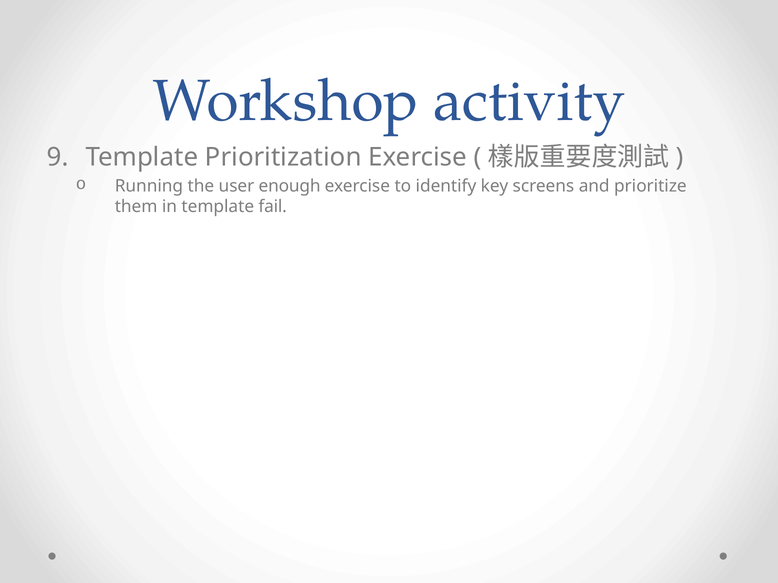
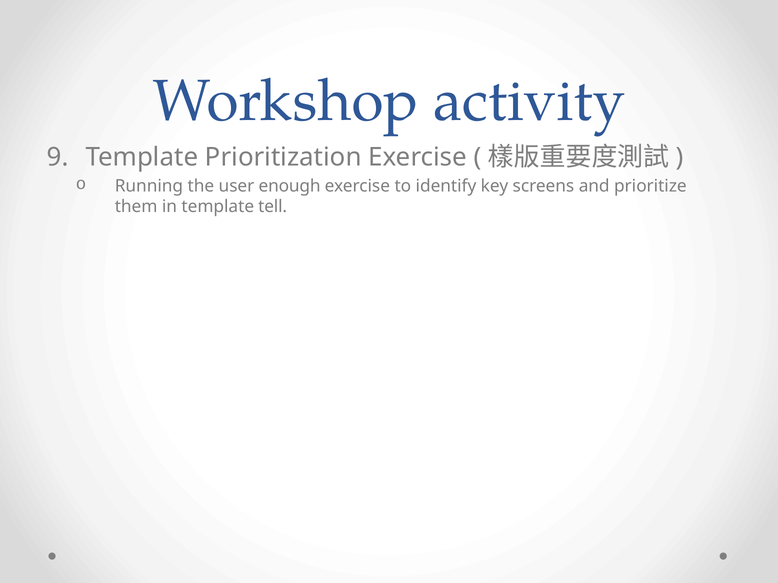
fail: fail -> tell
